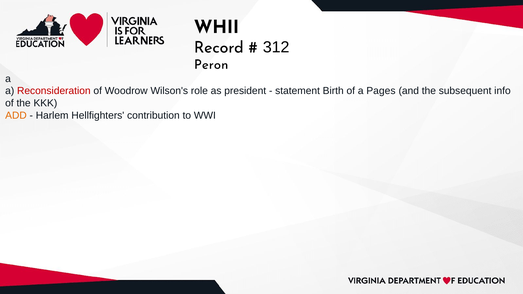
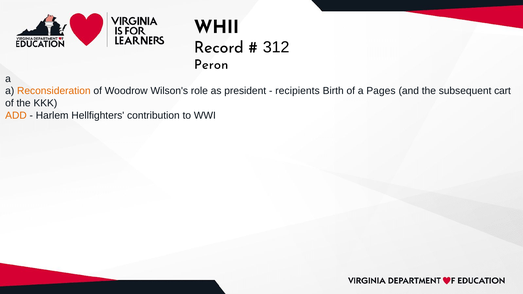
Reconsideration colour: red -> orange
statement: statement -> recipients
info: info -> cart
